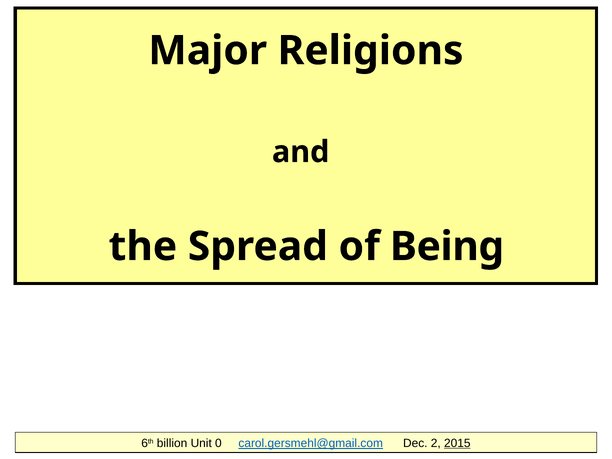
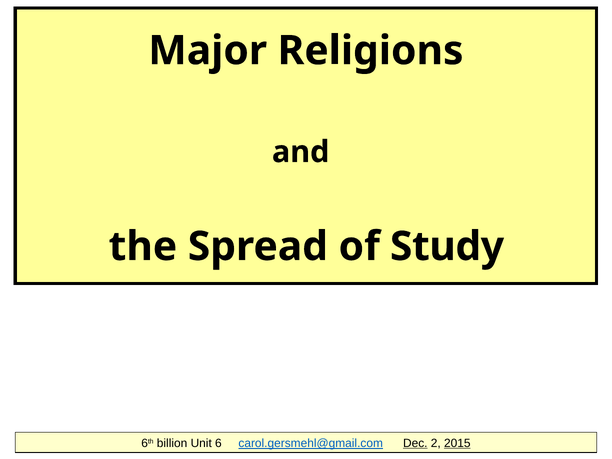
Being: Being -> Study
0: 0 -> 6
Dec underline: none -> present
